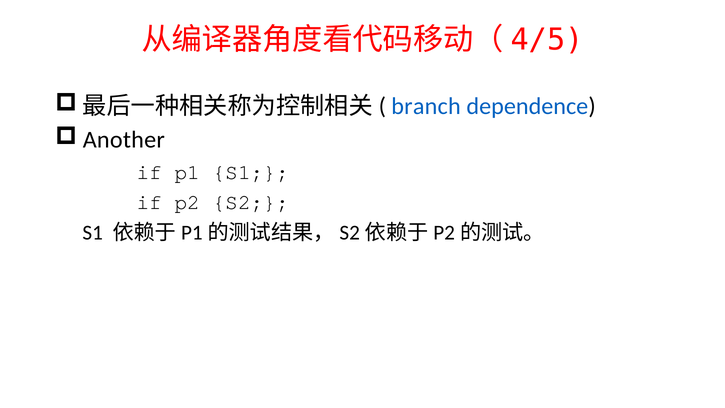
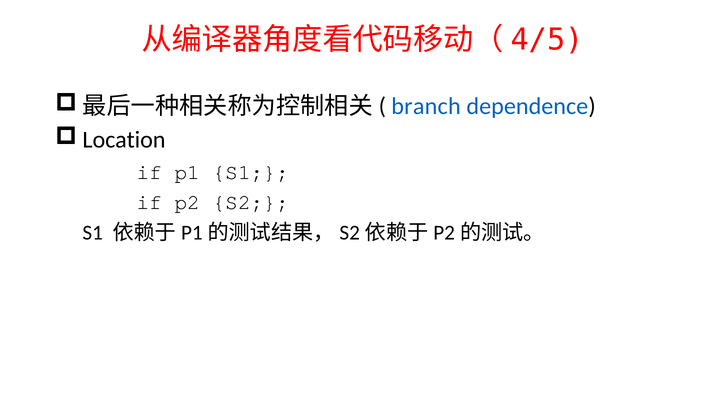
Another: Another -> Location
